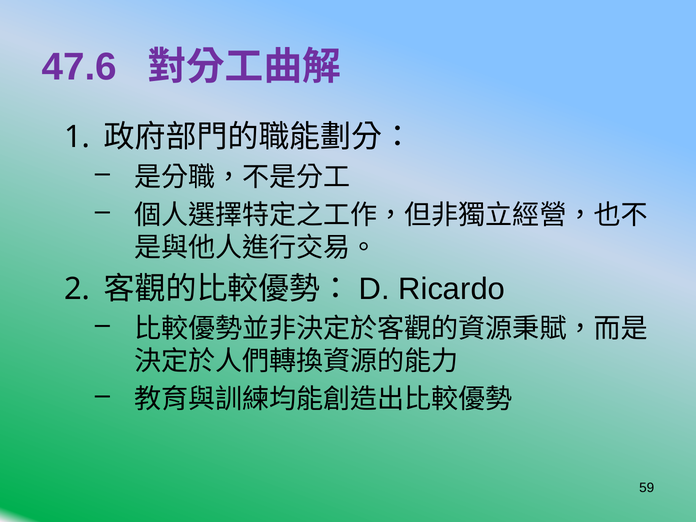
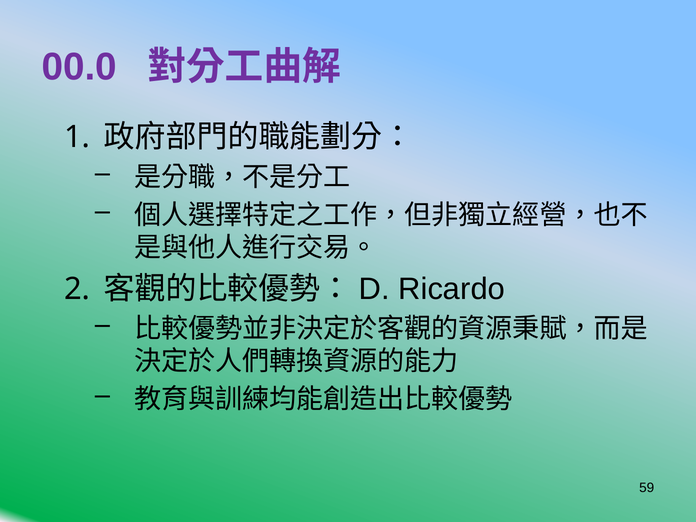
47.6: 47.6 -> 00.0
